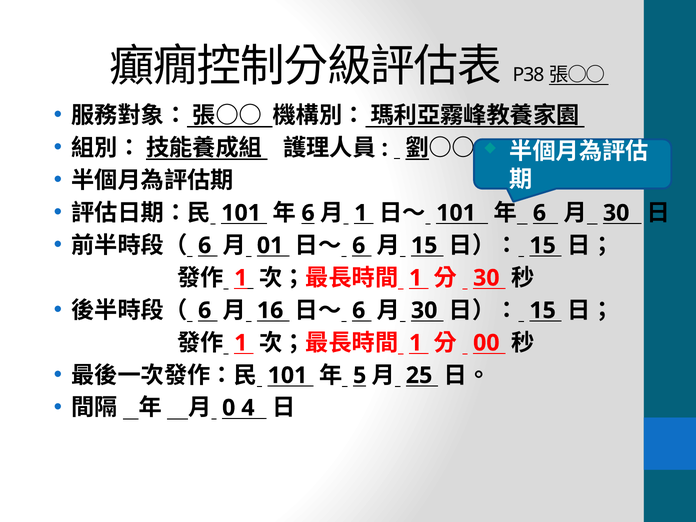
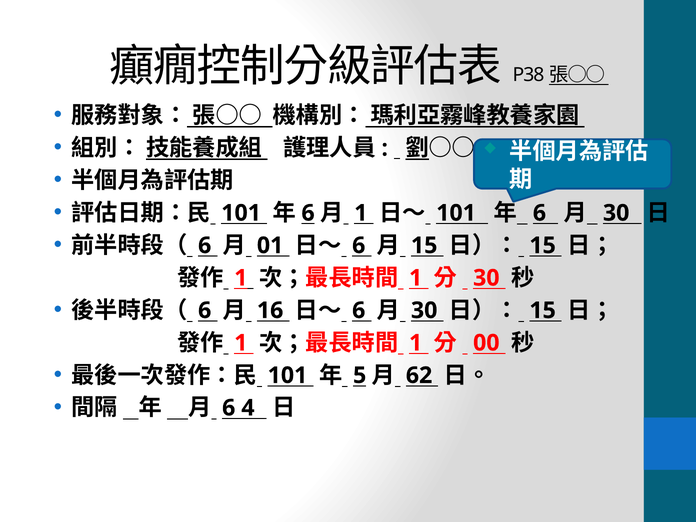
25: 25 -> 62
0 at (229, 408): 0 -> 6
